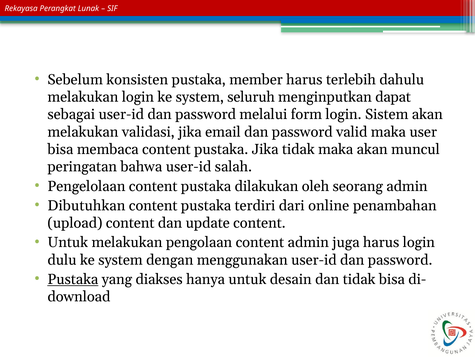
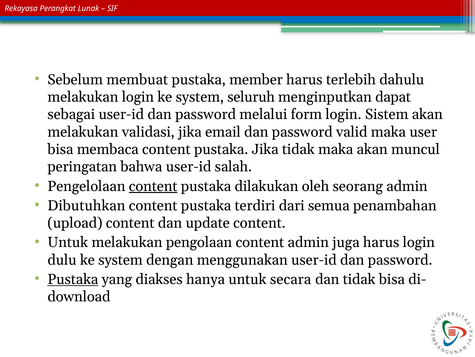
konsisten: konsisten -> membuat
content at (153, 186) underline: none -> present
online: online -> semua
desain: desain -> secara
